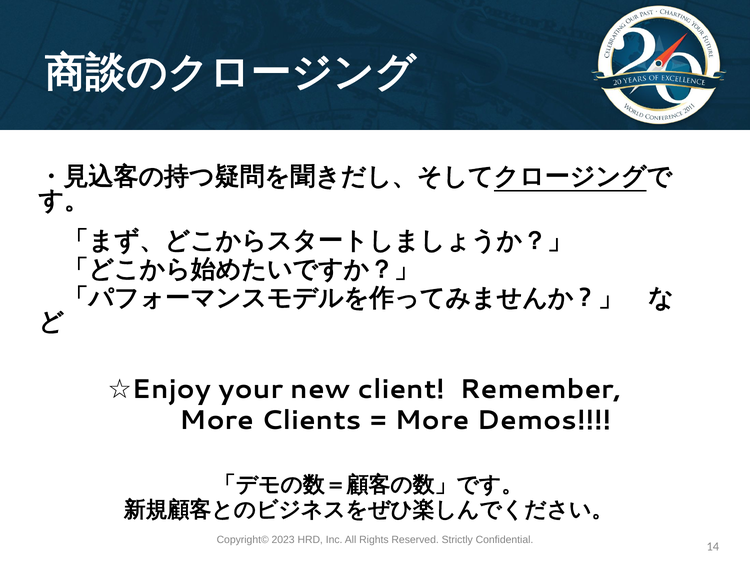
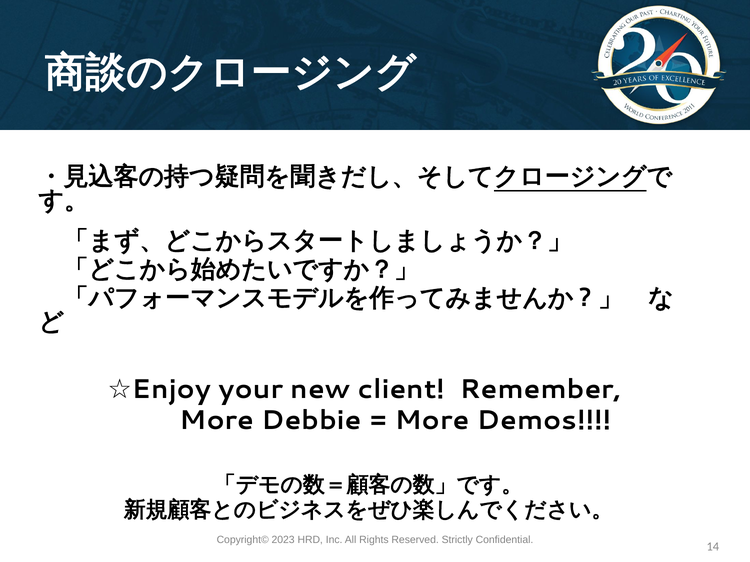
Clients: Clients -> Debbie
